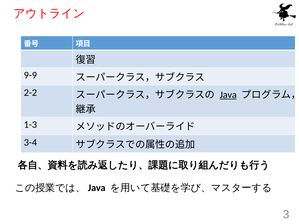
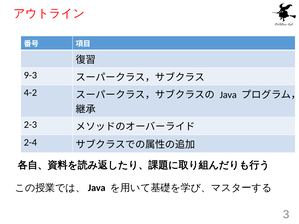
9-9: 9-9 -> 9-3
2-2: 2-2 -> 4-2
Java underline: present -> none
1-3: 1-3 -> 2-3
3-4: 3-4 -> 2-4
